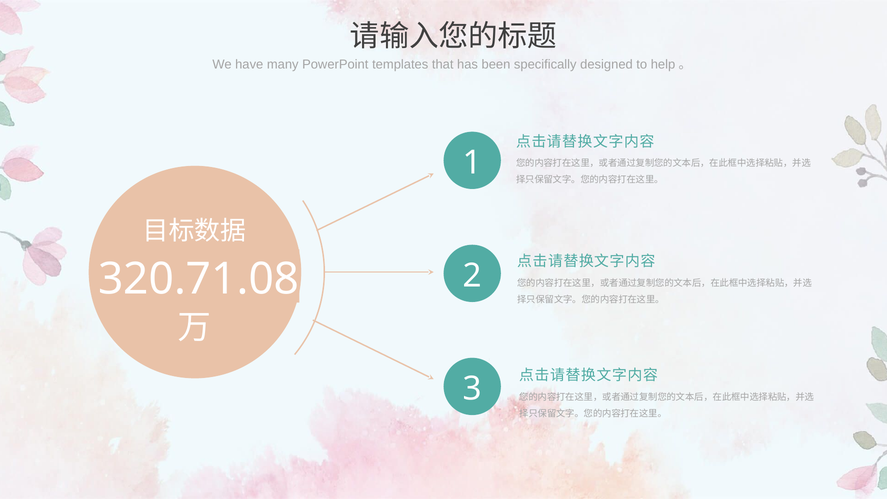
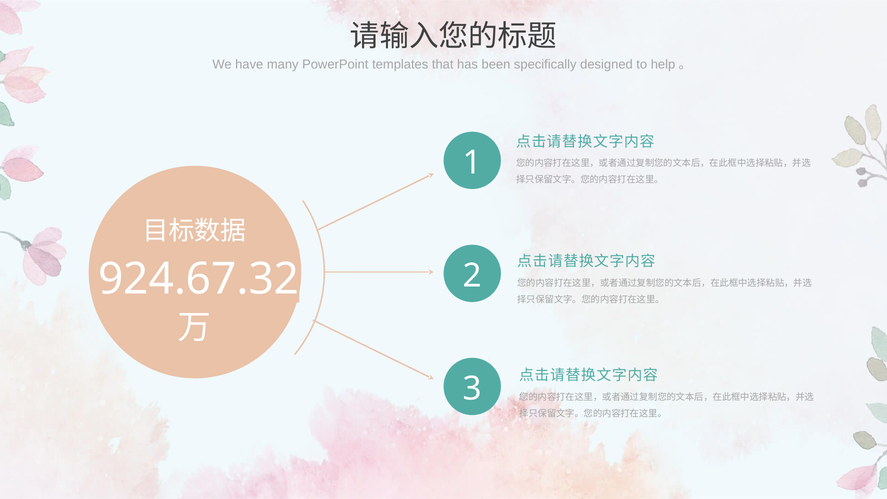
320.71.08: 320.71.08 -> 924.67.32
